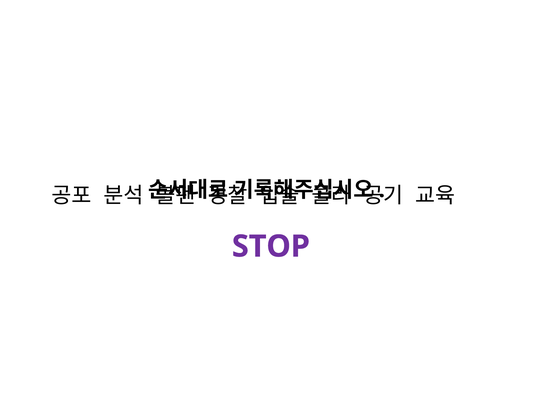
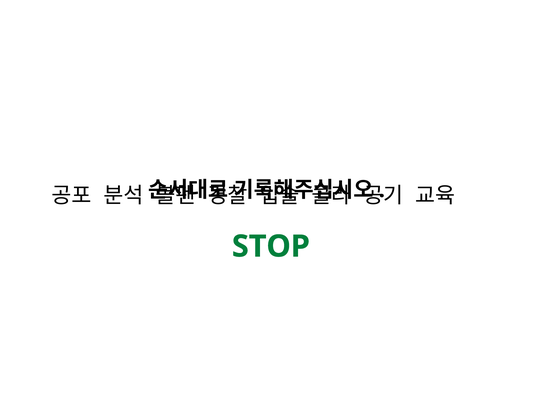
STOP colour: purple -> green
